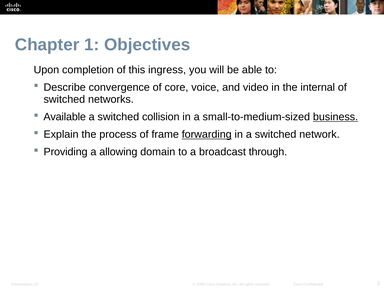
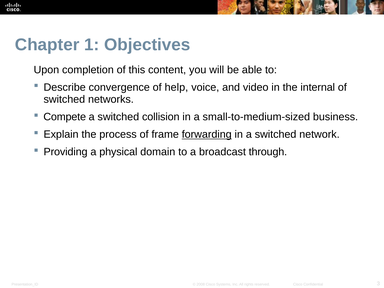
ingress: ingress -> content
core: core -> help
Available: Available -> Compete
business underline: present -> none
allowing: allowing -> physical
